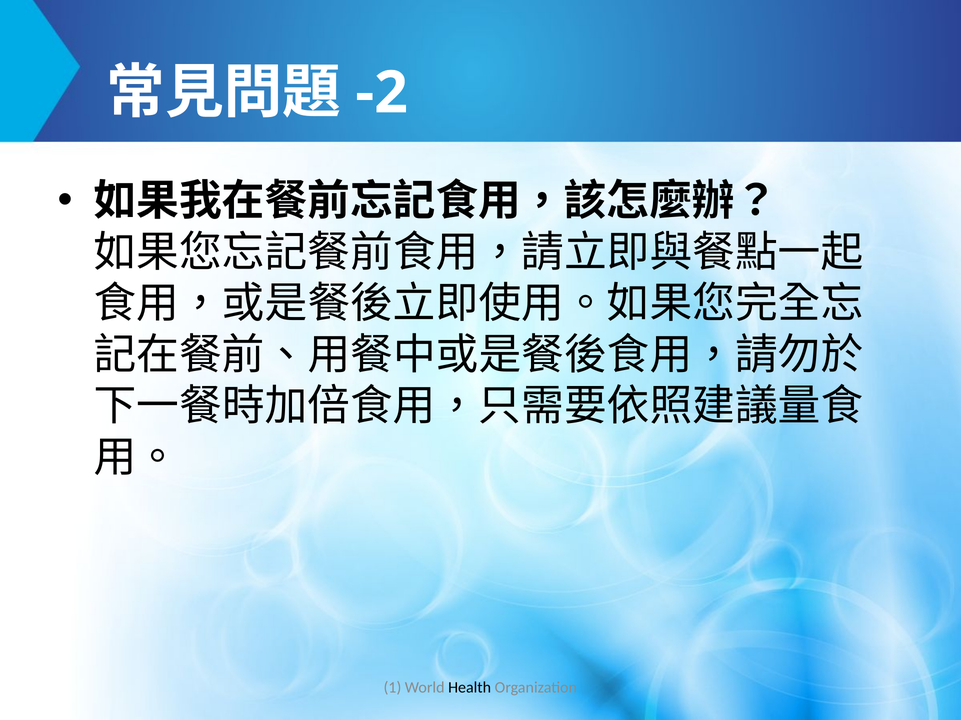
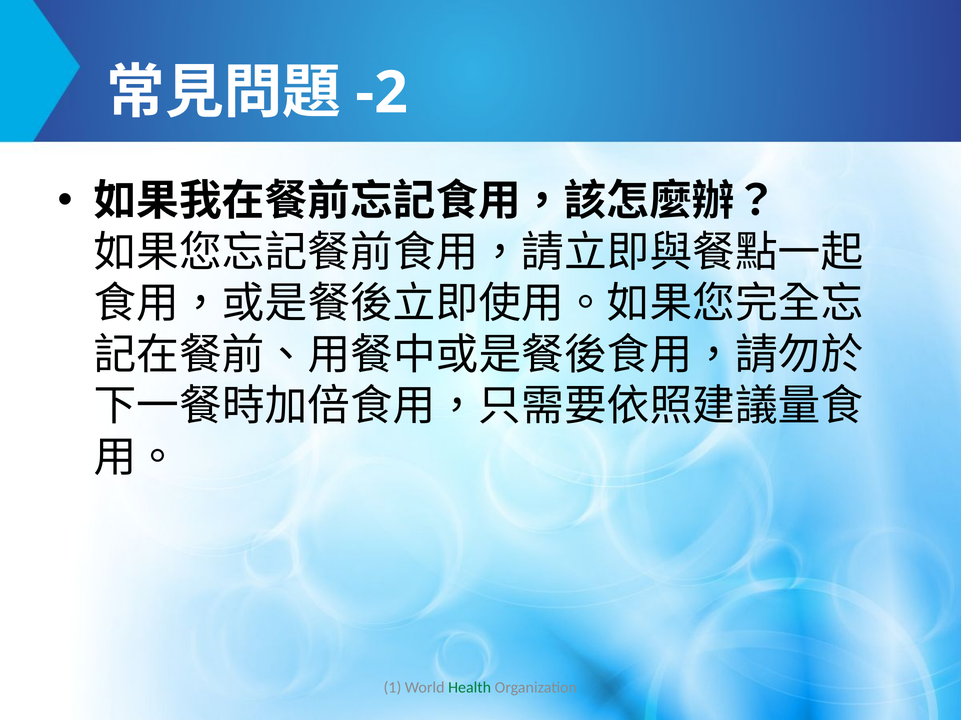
Health colour: black -> green
